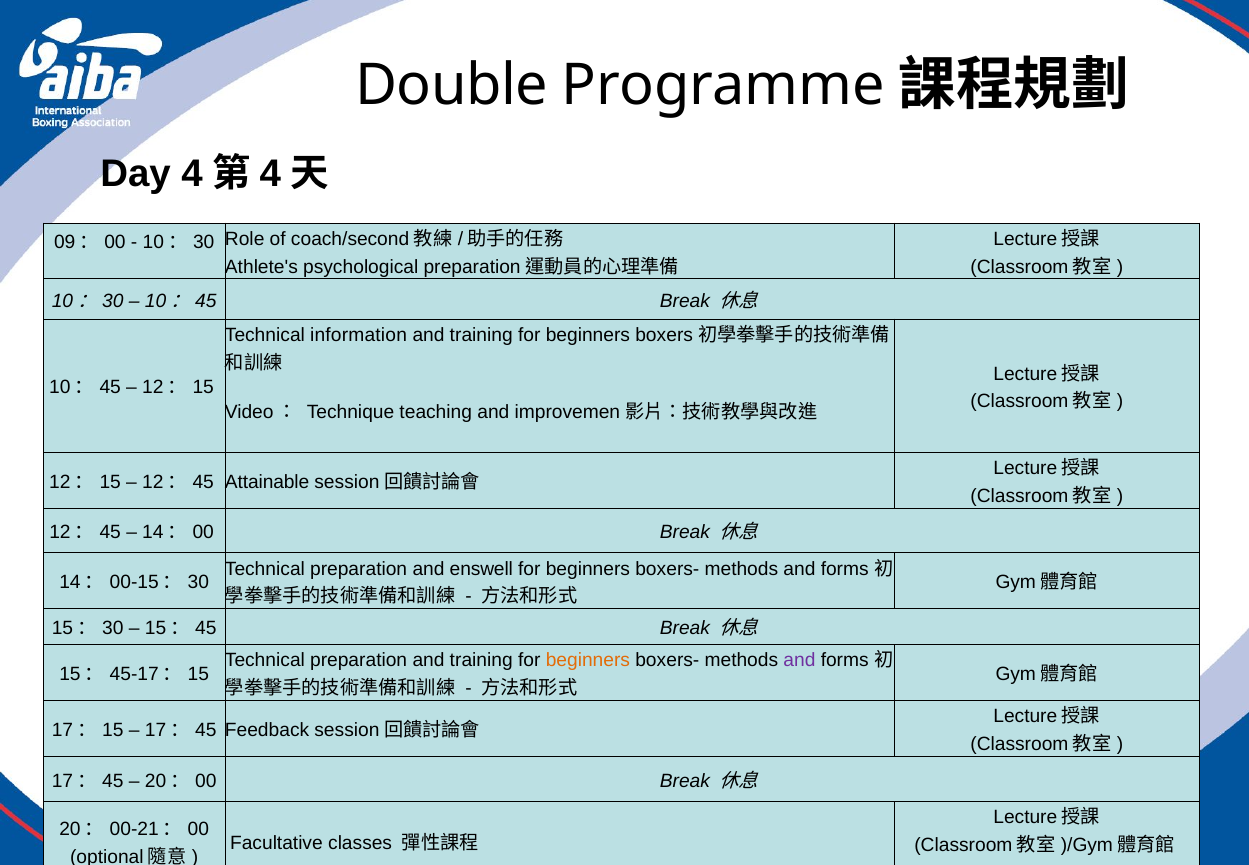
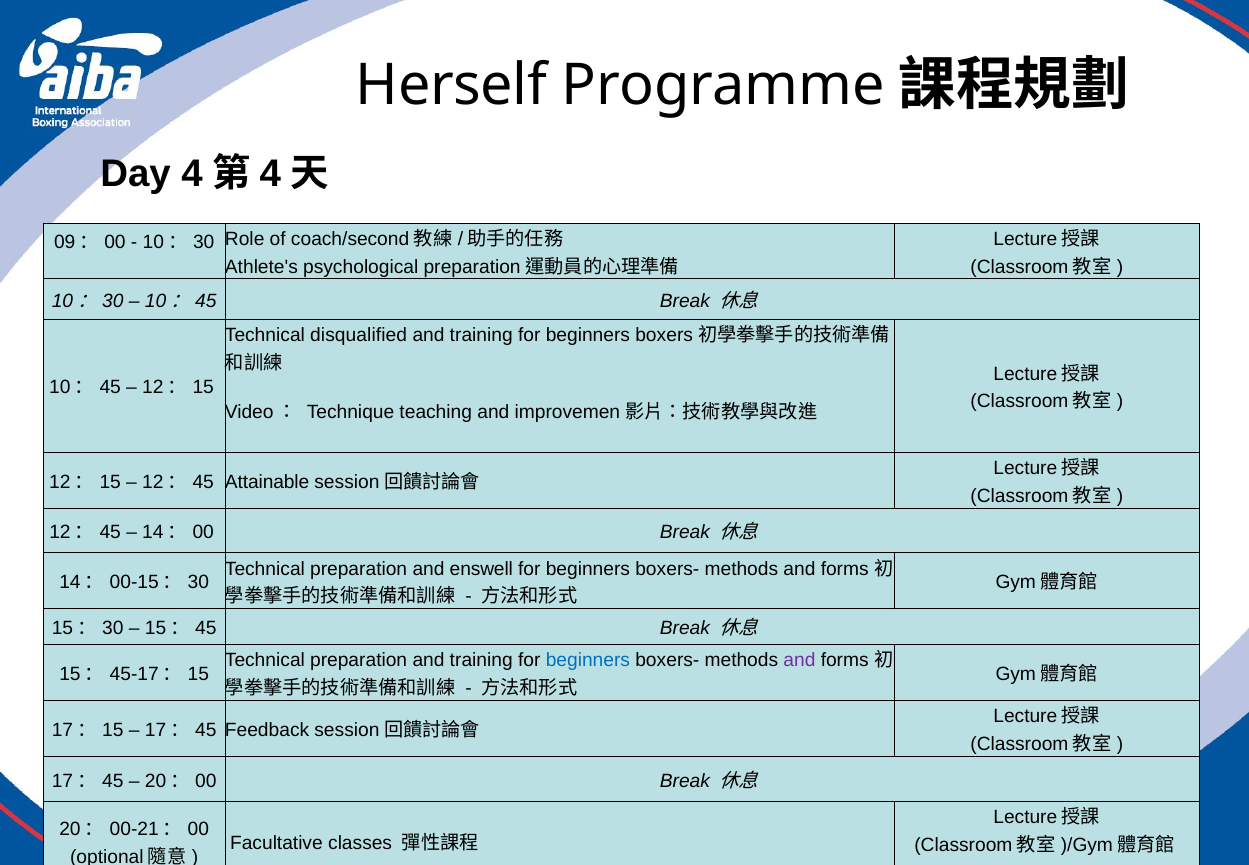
Double: Double -> Herself
information: information -> disqualified
beginners at (588, 660) colour: orange -> blue
